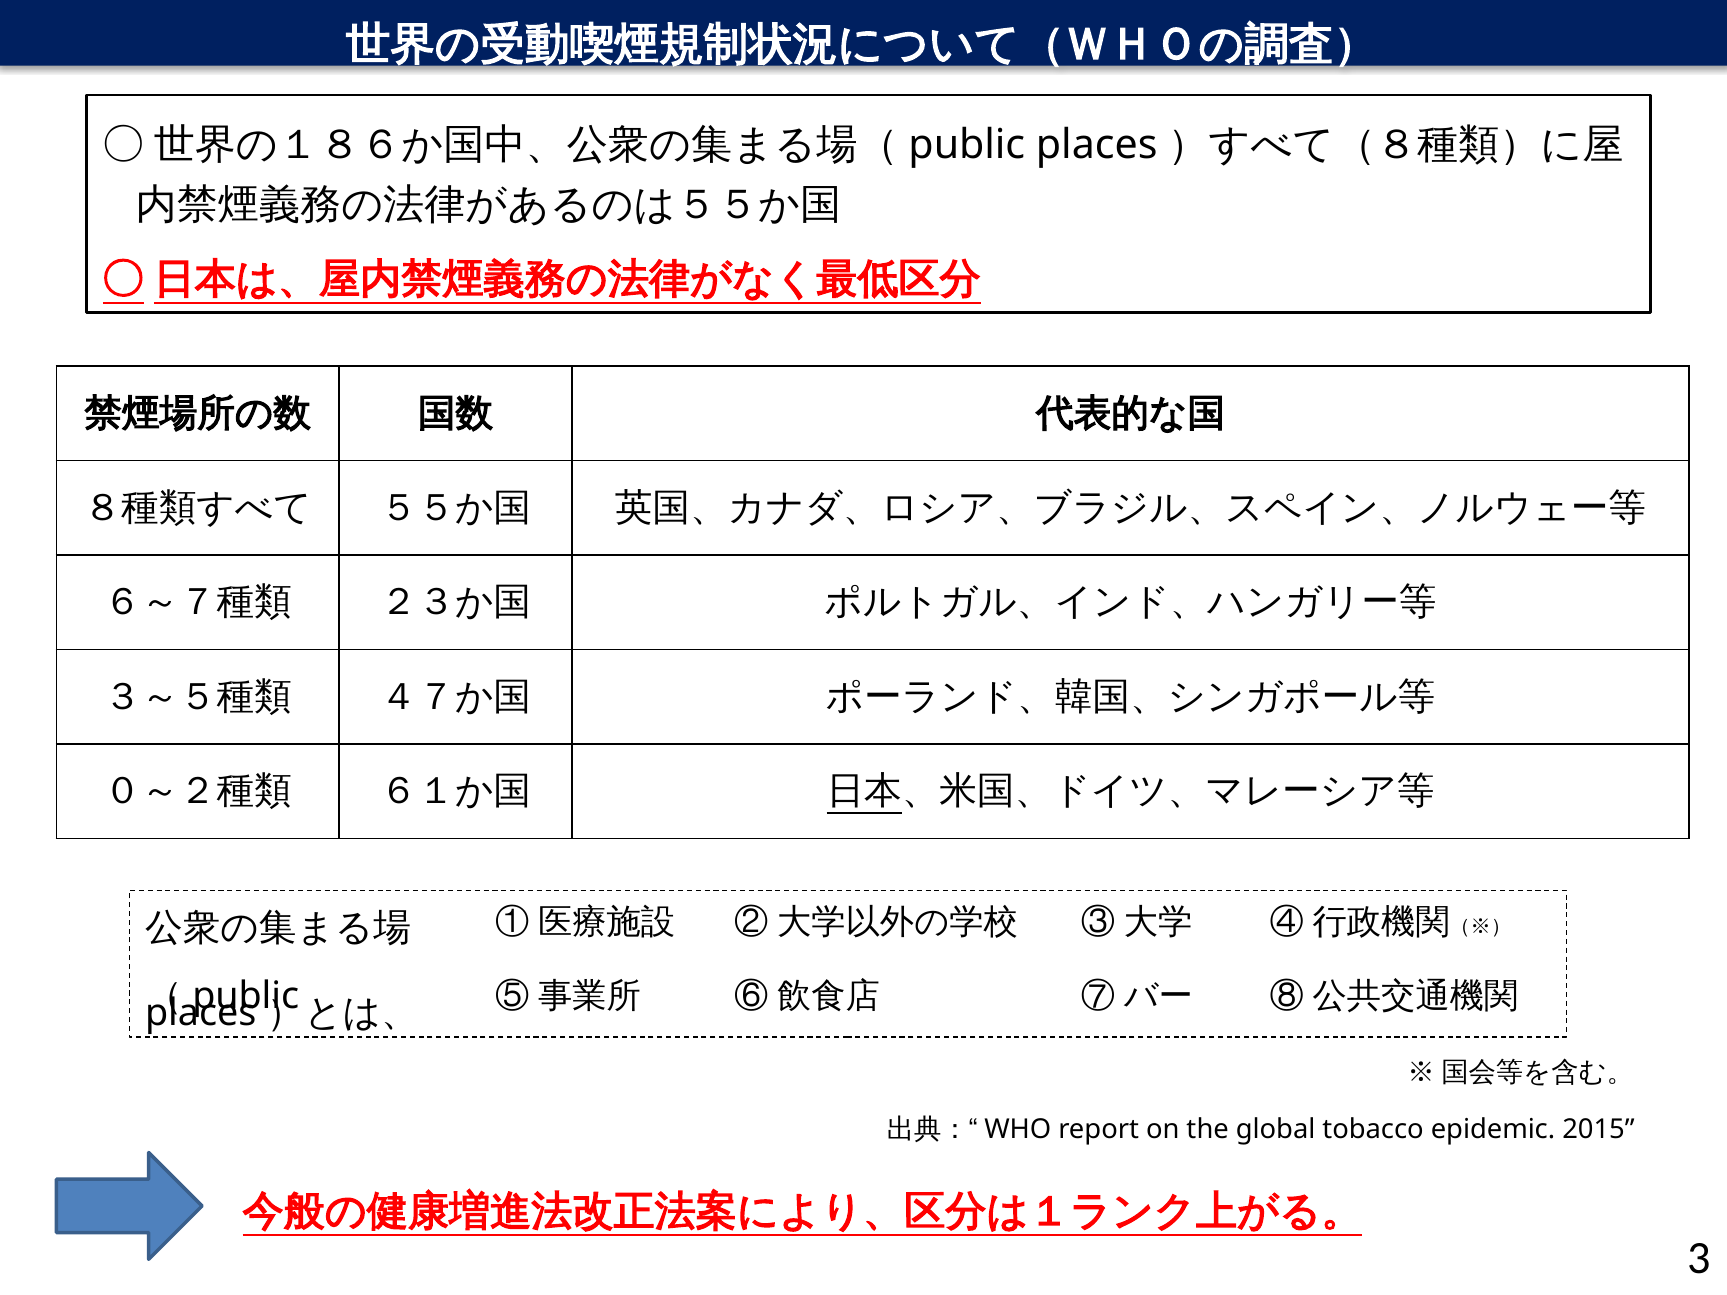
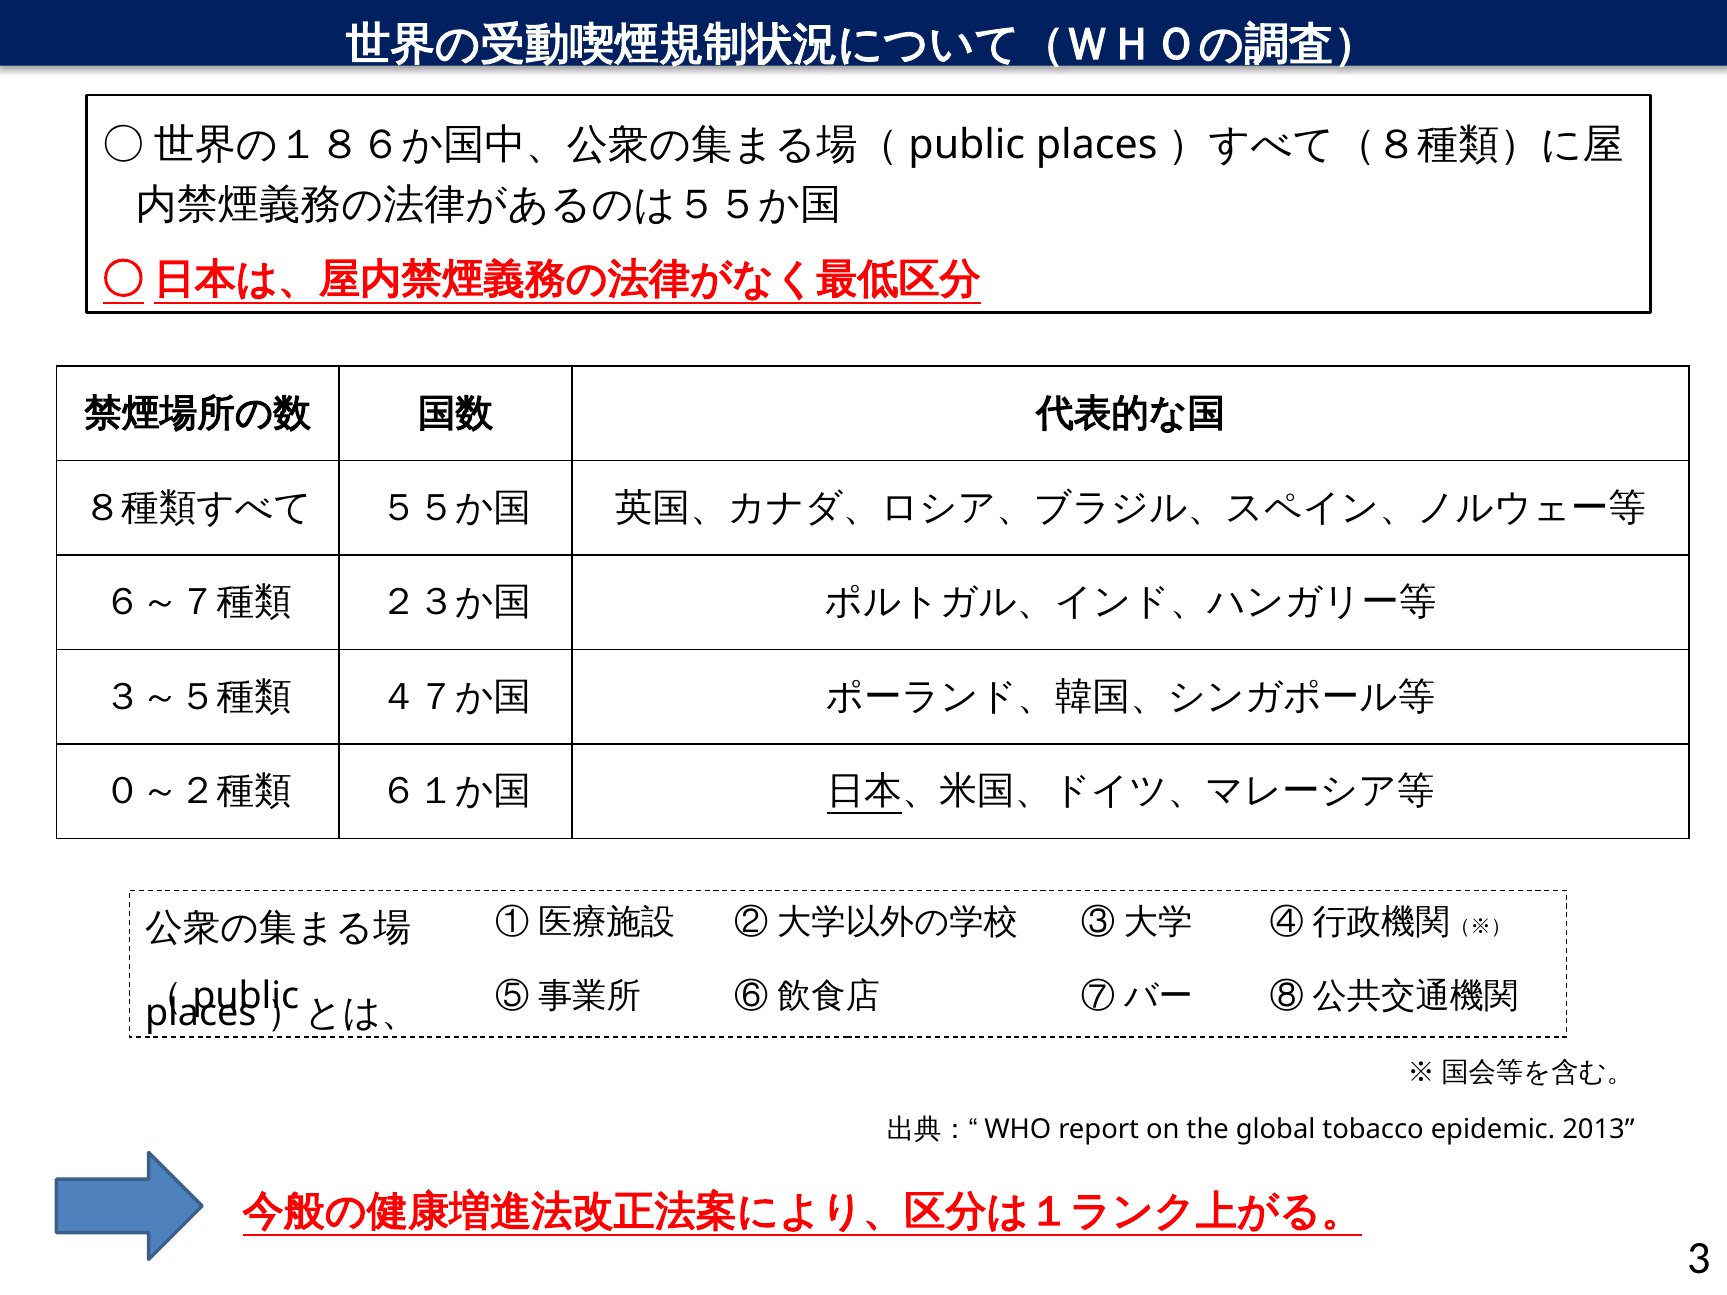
2015: 2015 -> 2013
